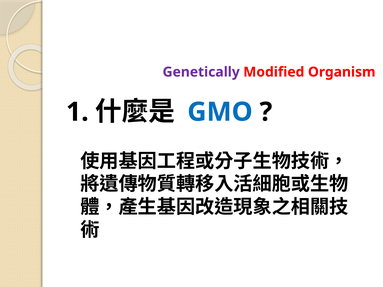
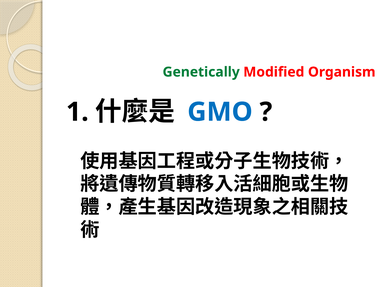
Genetically colour: purple -> green
